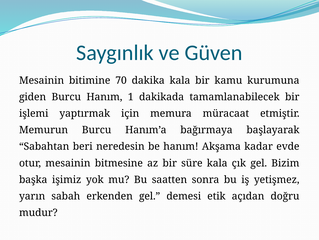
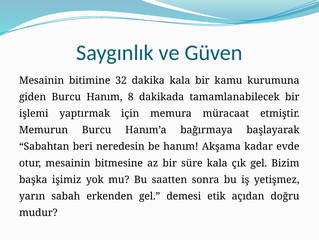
70: 70 -> 32
1: 1 -> 8
